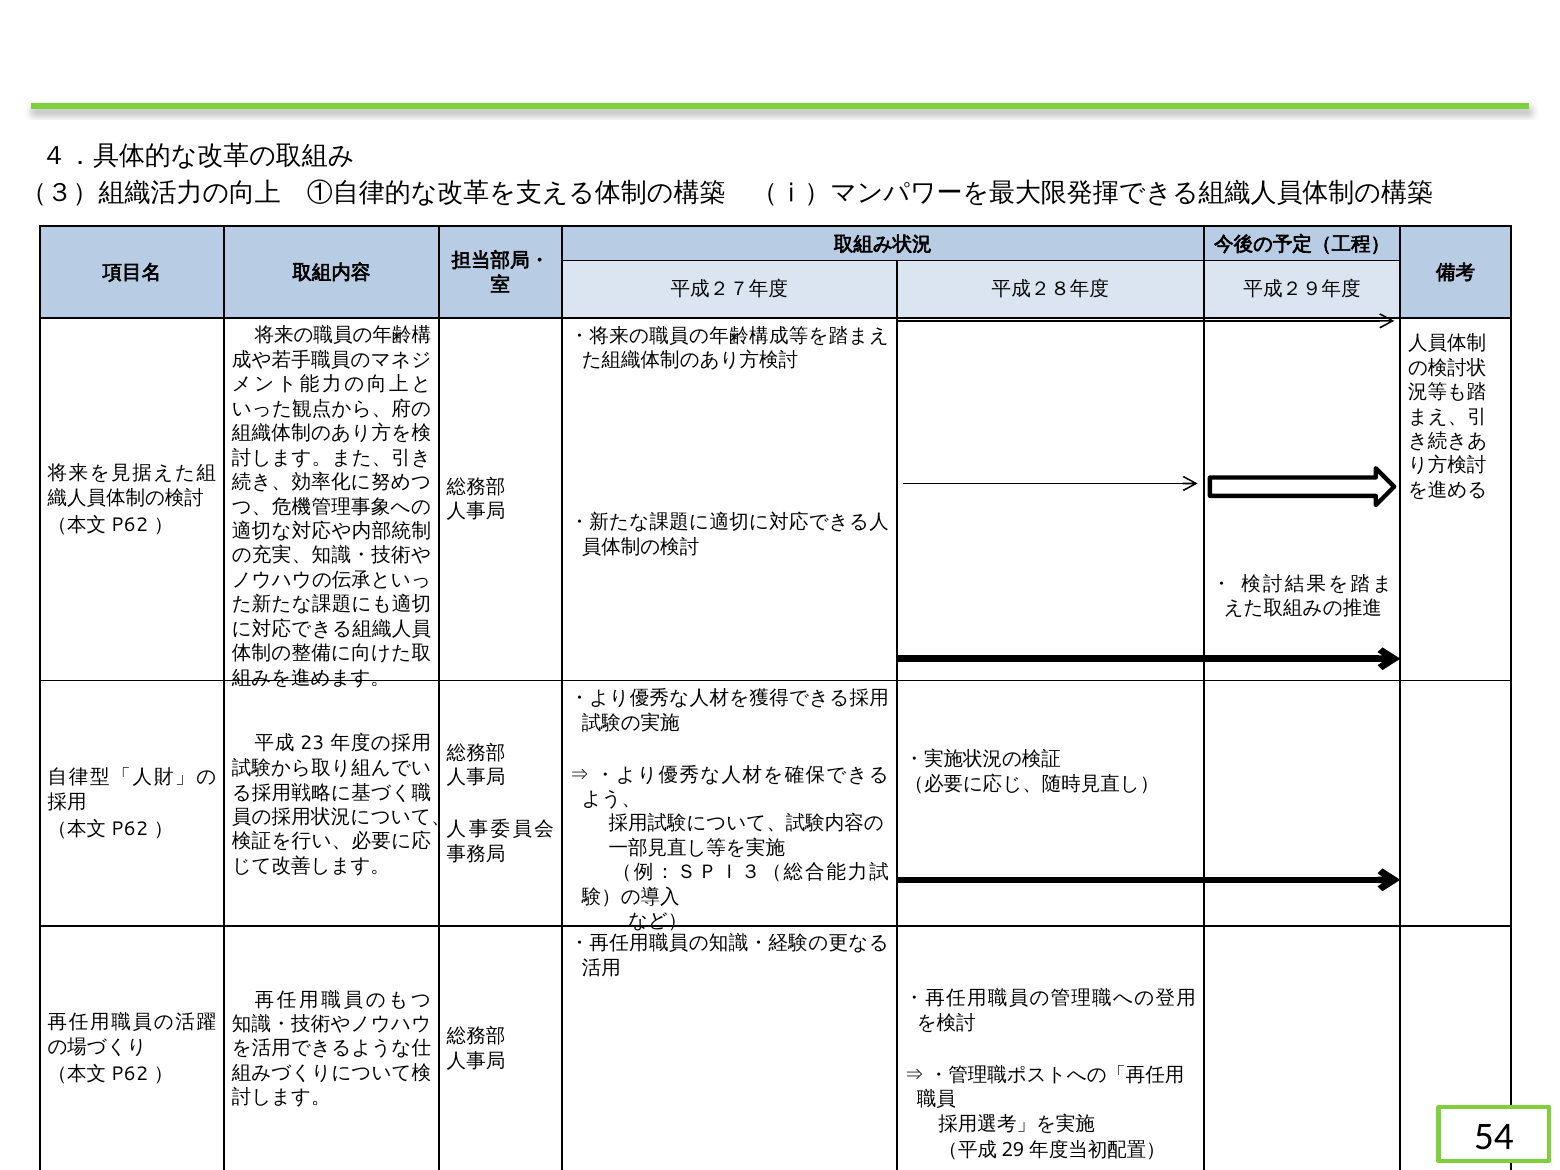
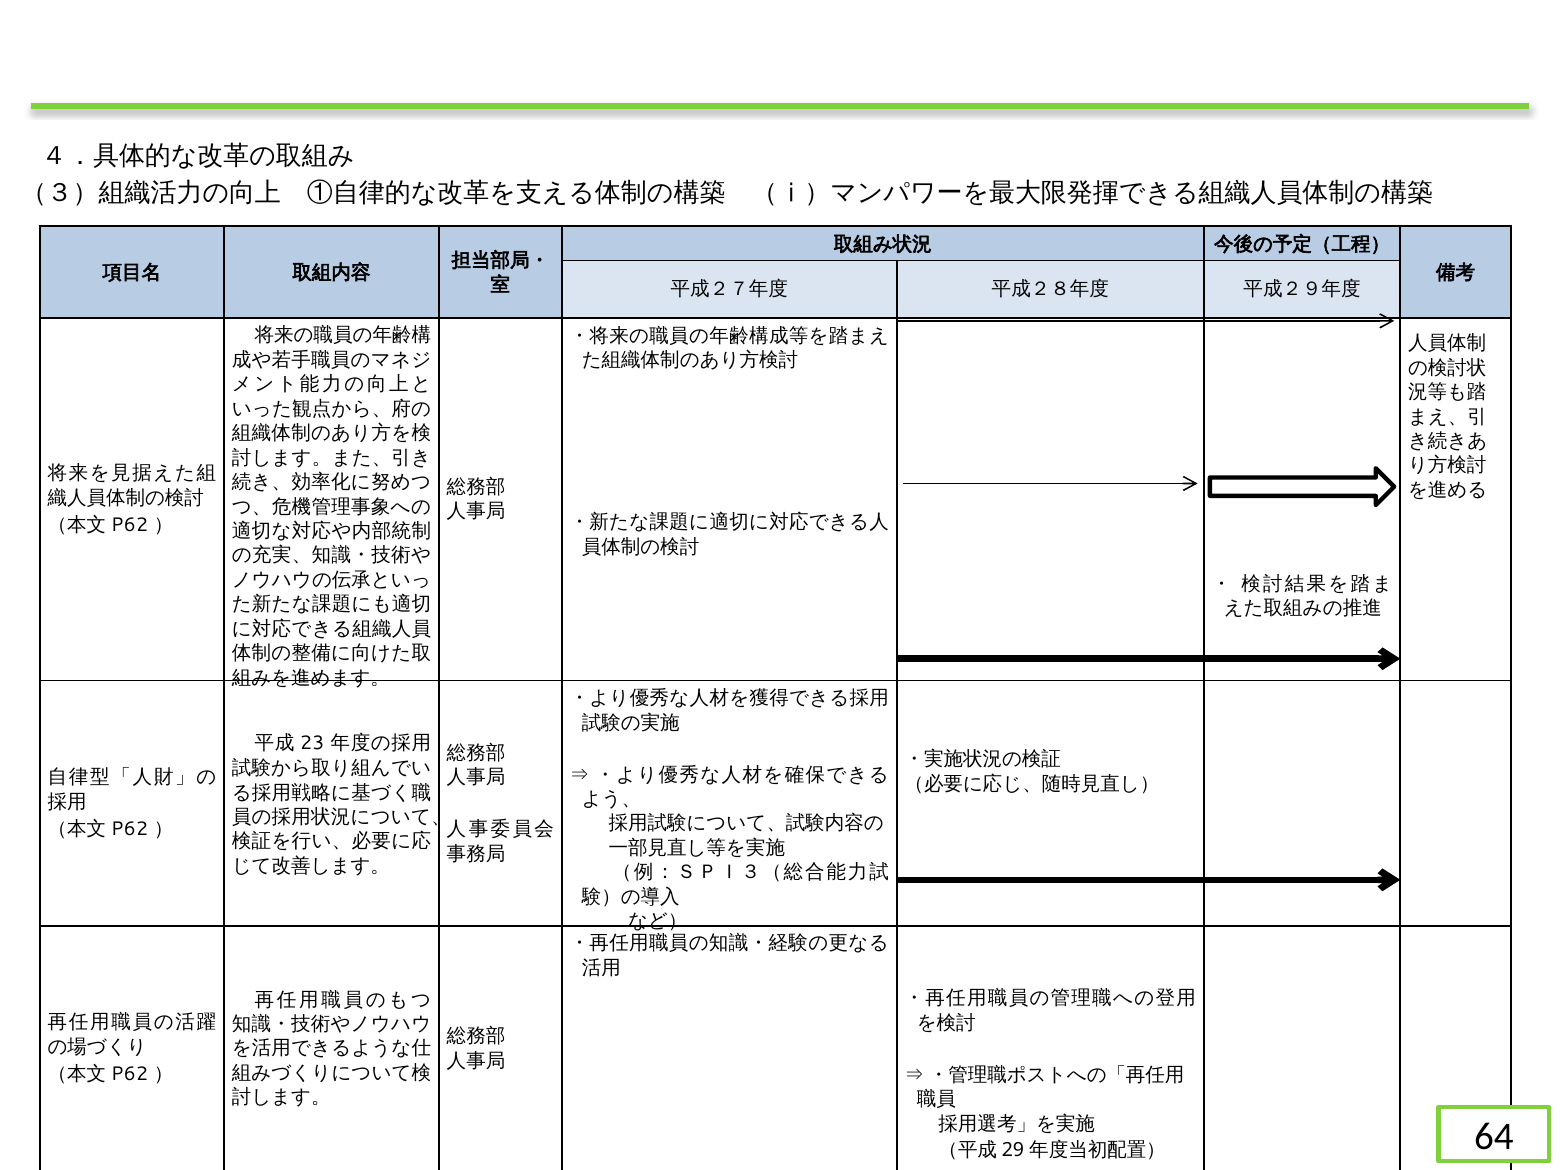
54: 54 -> 64
